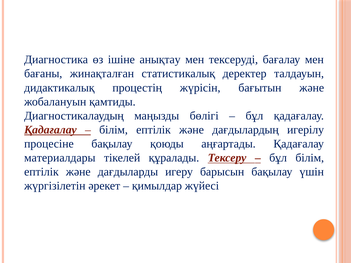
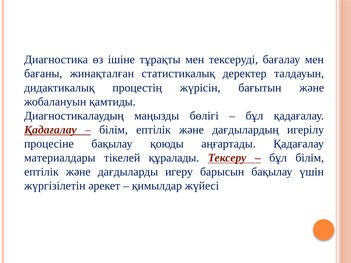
анықтау: анықтау -> тұрақты
